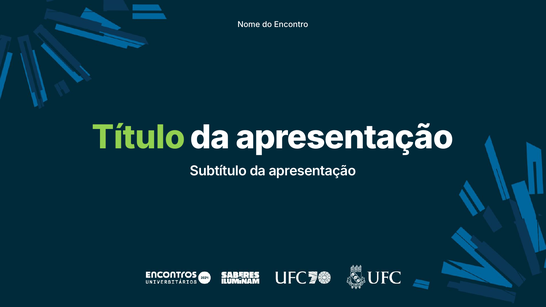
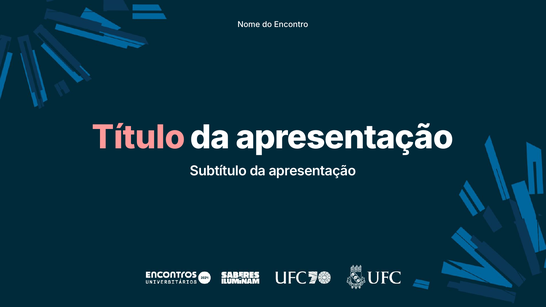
Título colour: light green -> pink
